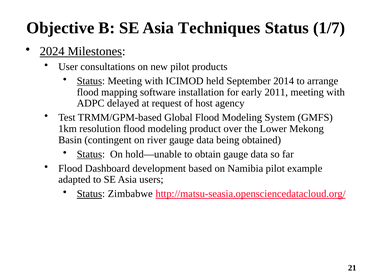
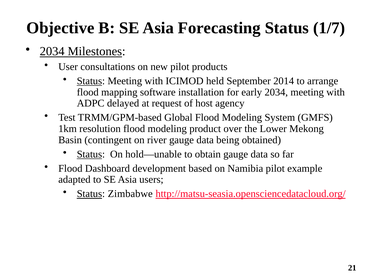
Techniques: Techniques -> Forecasting
2024 at (52, 51): 2024 -> 2034
early 2011: 2011 -> 2034
